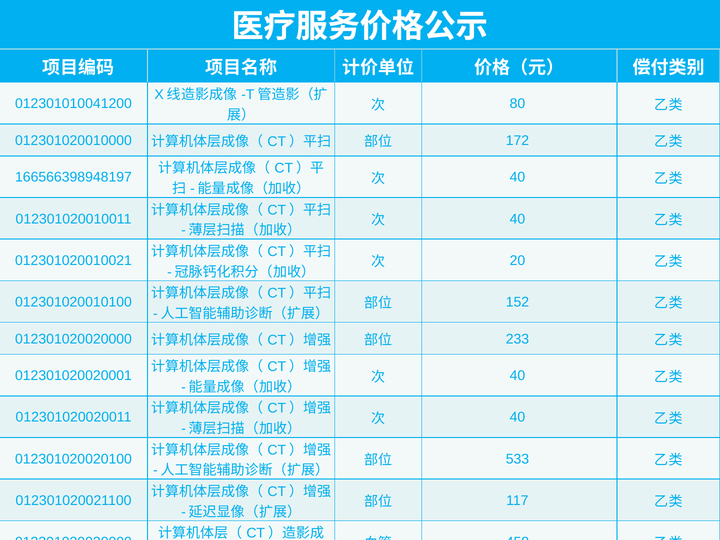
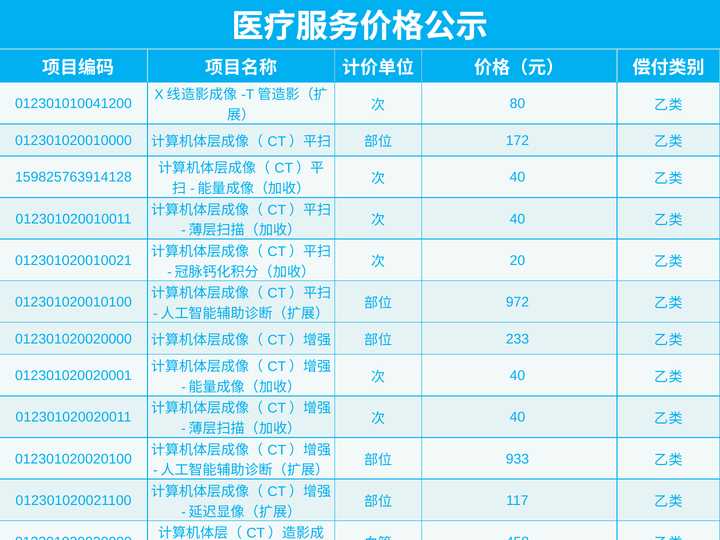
166566398948197: 166566398948197 -> 159825763914128
152: 152 -> 972
533: 533 -> 933
